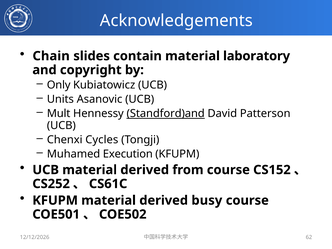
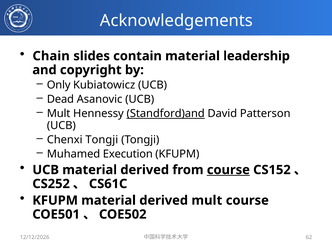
laboratory: laboratory -> leadership
Units: Units -> Dead
Chenxi Cycles: Cycles -> Tongji
course at (228, 170) underline: none -> present
derived busy: busy -> mult
